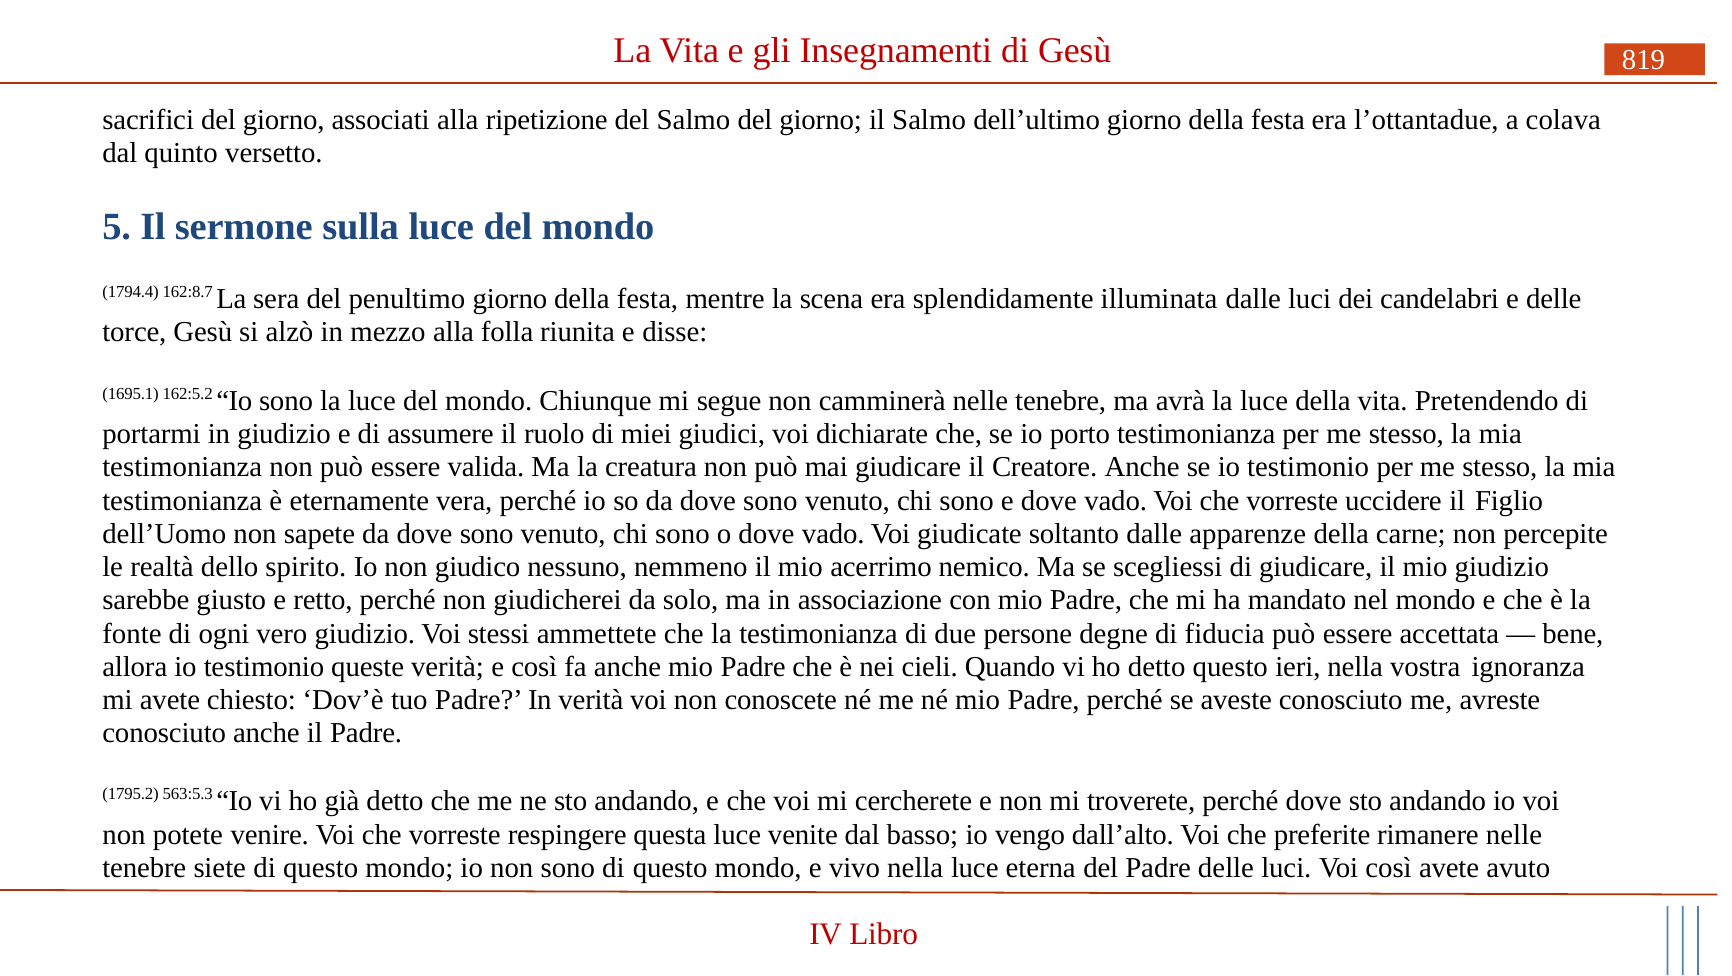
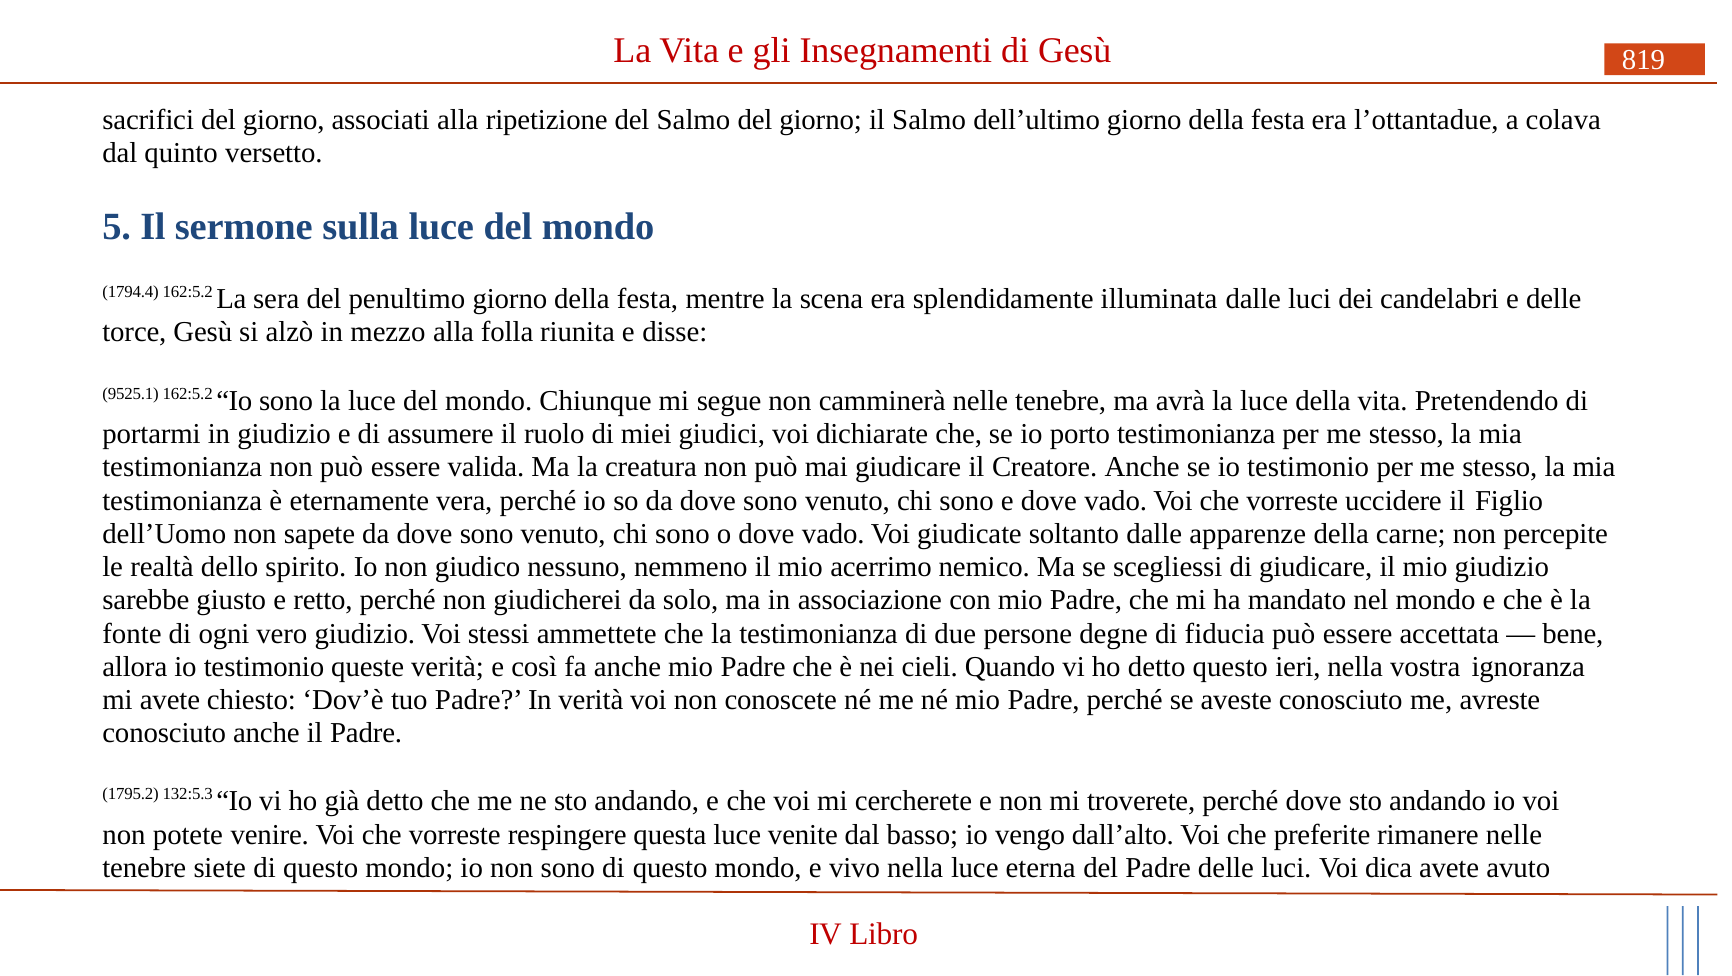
1794.4 162:8.7: 162:8.7 -> 162:5.2
1695.1: 1695.1 -> 9525.1
563:5.3: 563:5.3 -> 132:5.3
Voi così: così -> dica
